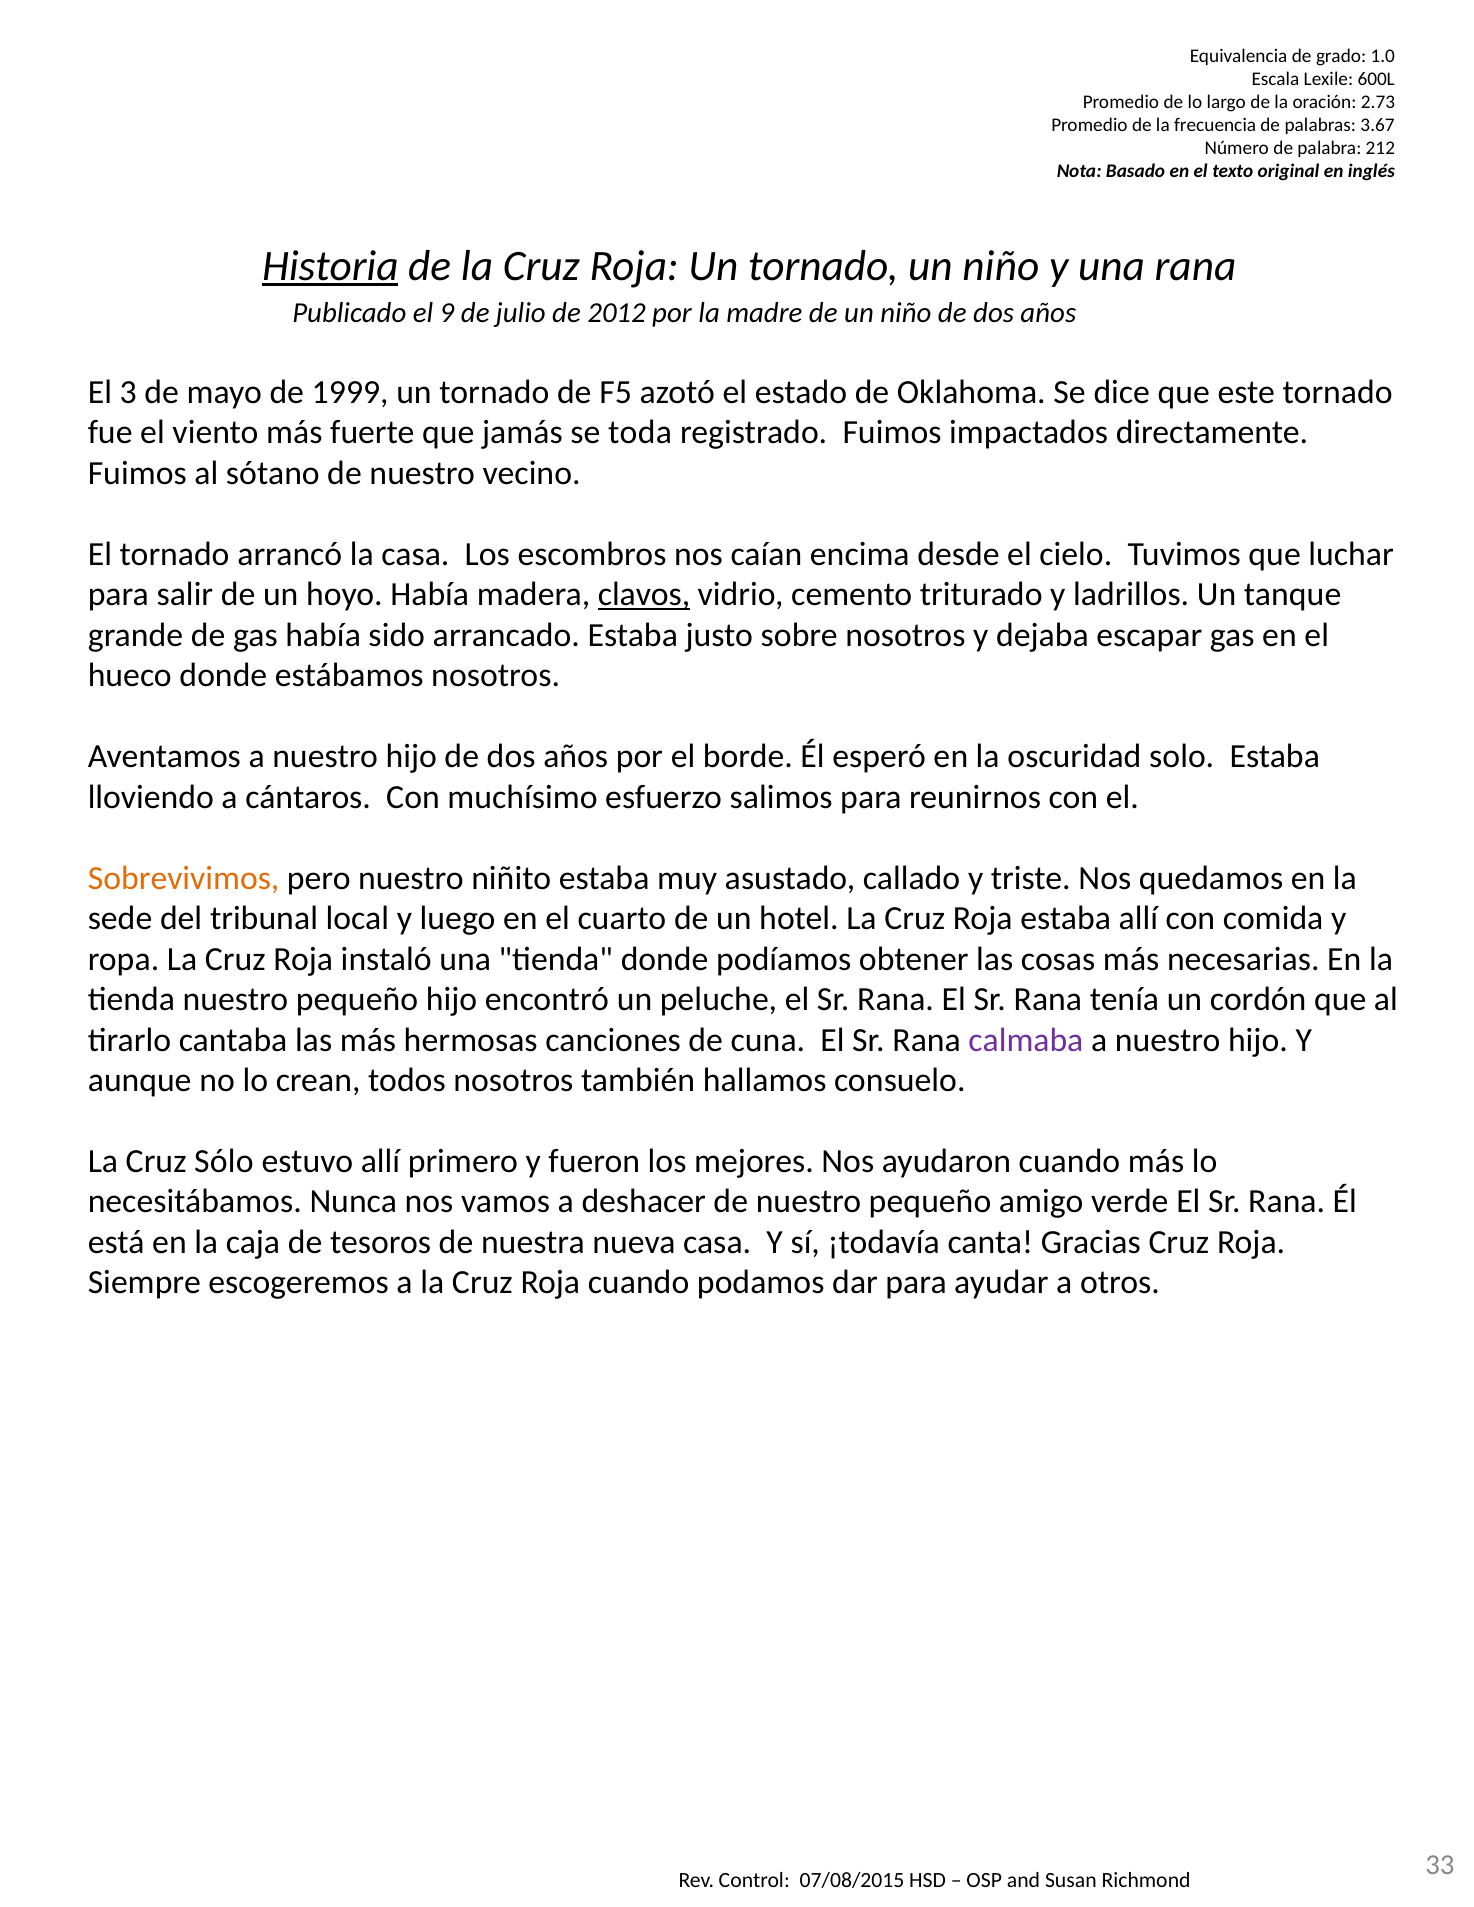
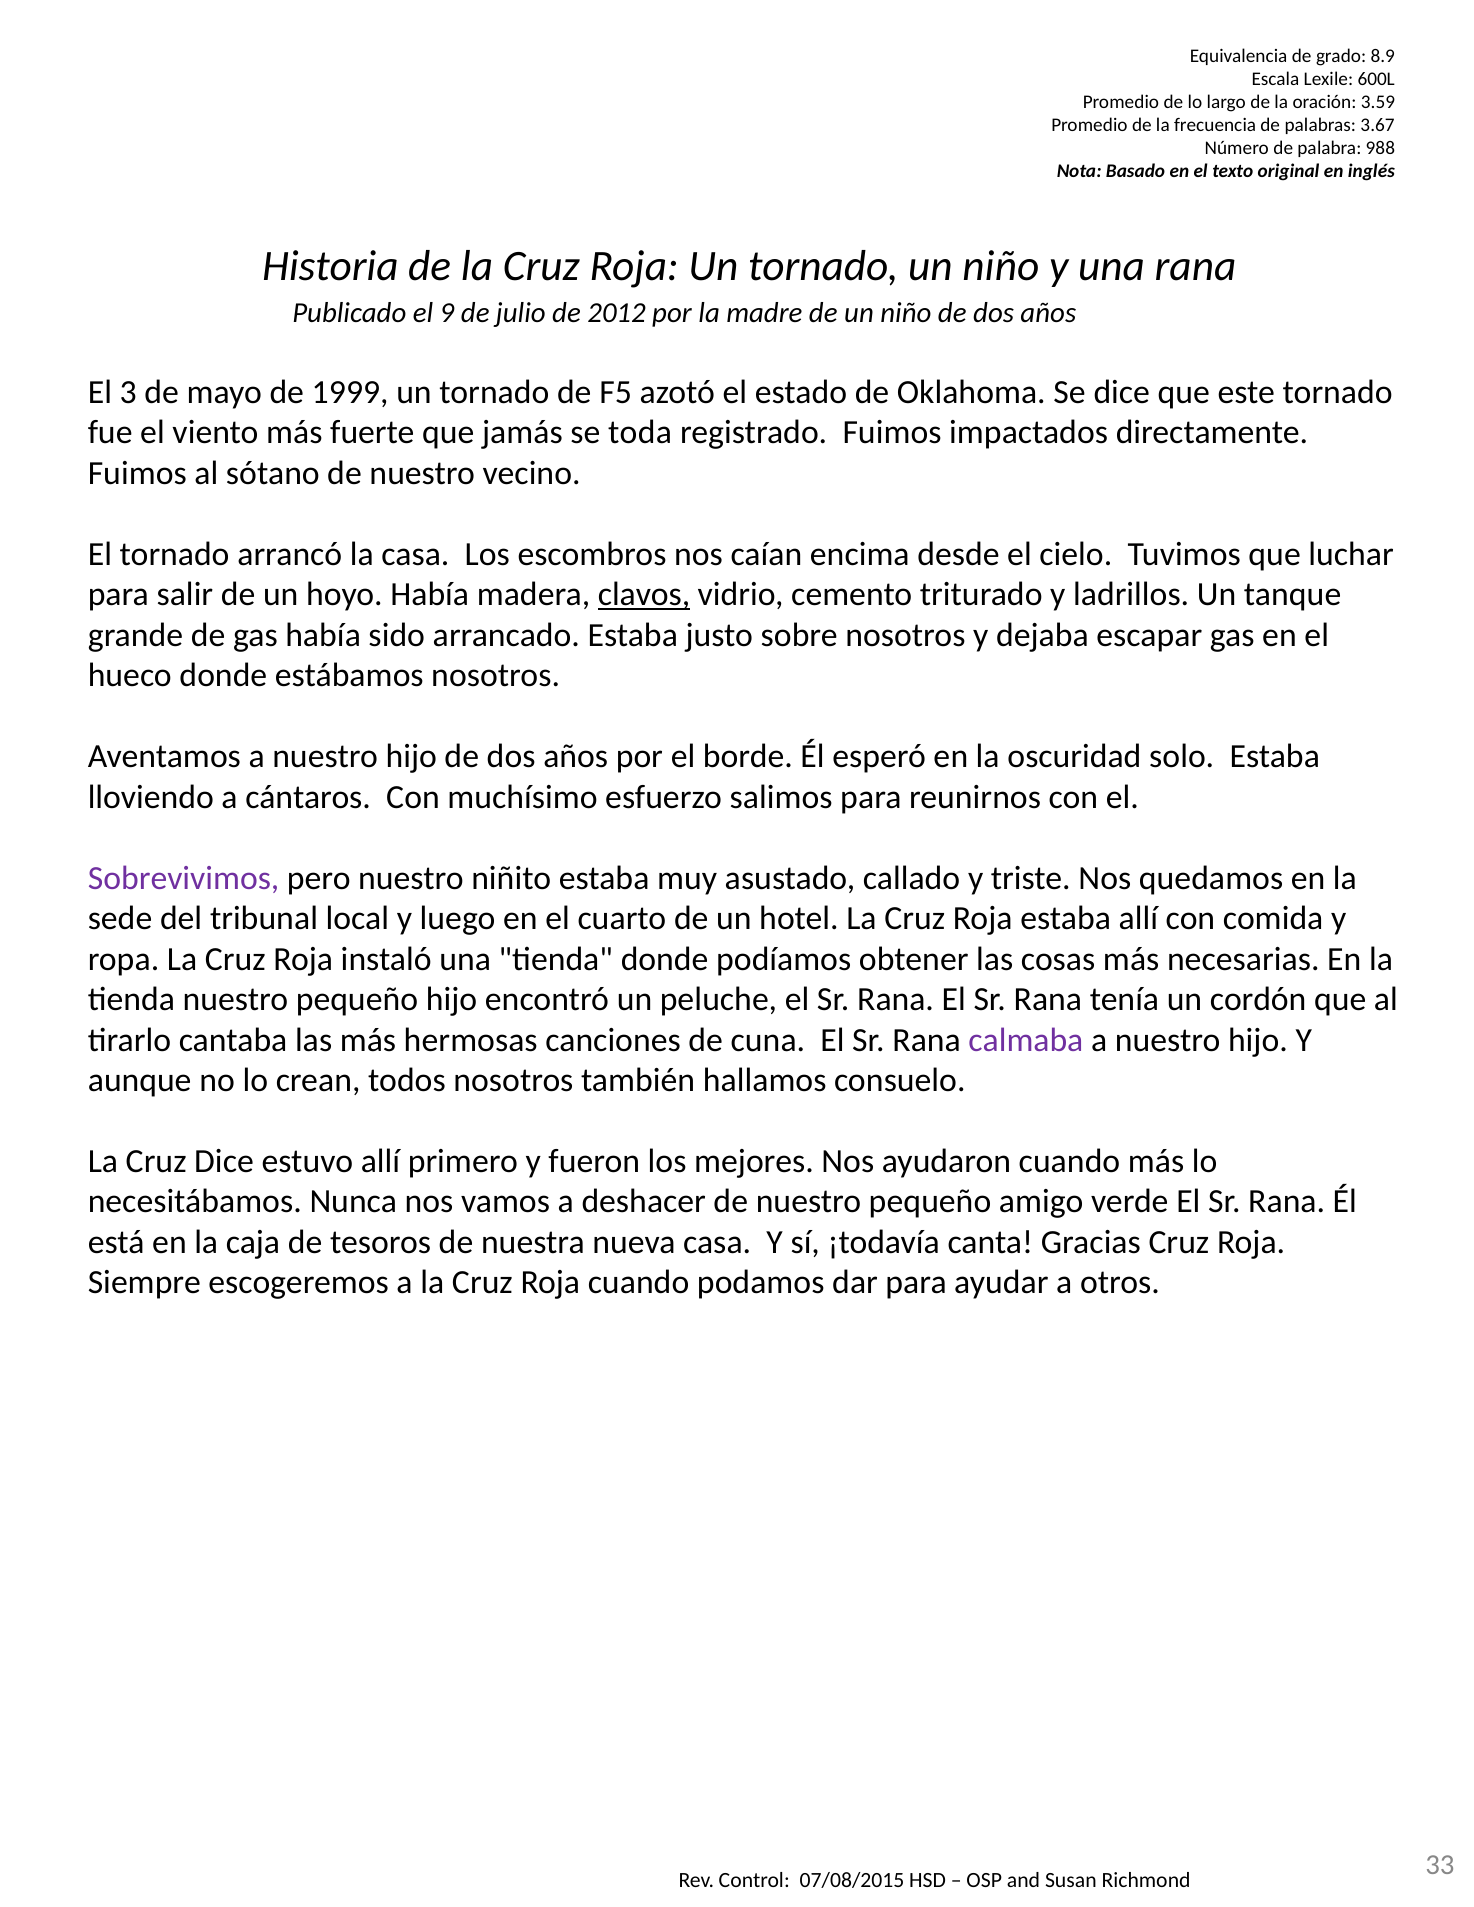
1.0: 1.0 -> 8.9
2.73: 2.73 -> 3.59
212: 212 -> 988
Historia underline: present -> none
Sobrevivimos colour: orange -> purple
Cruz Sólo: Sólo -> Dice
